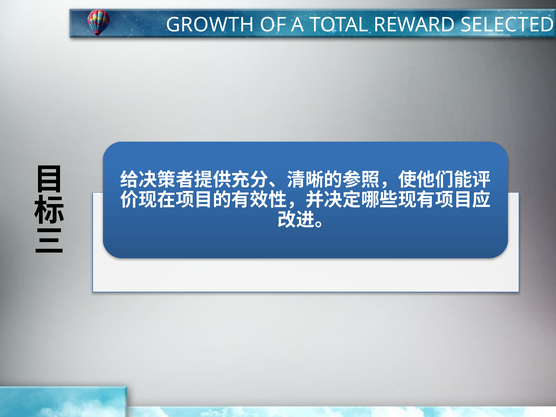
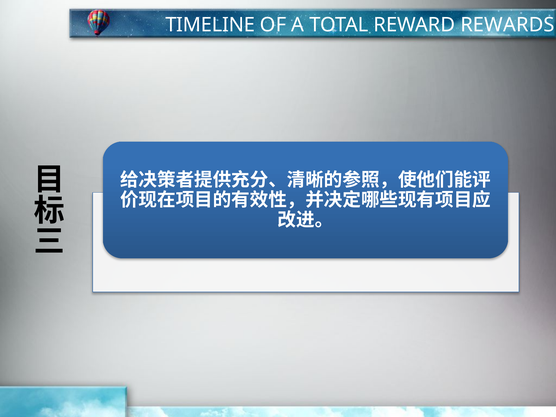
GROWTH: GROWTH -> TIMELINE
SELECTED: SELECTED -> REWARDS
